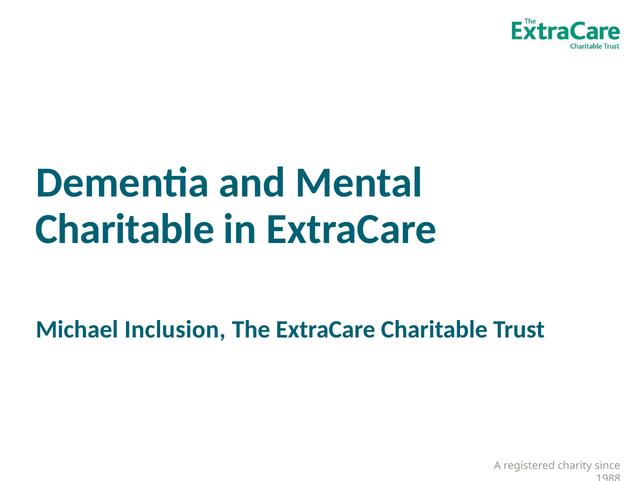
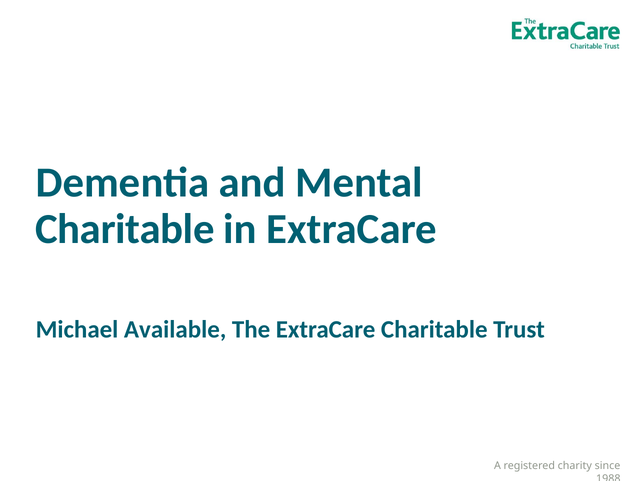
Inclusion: Inclusion -> Available
